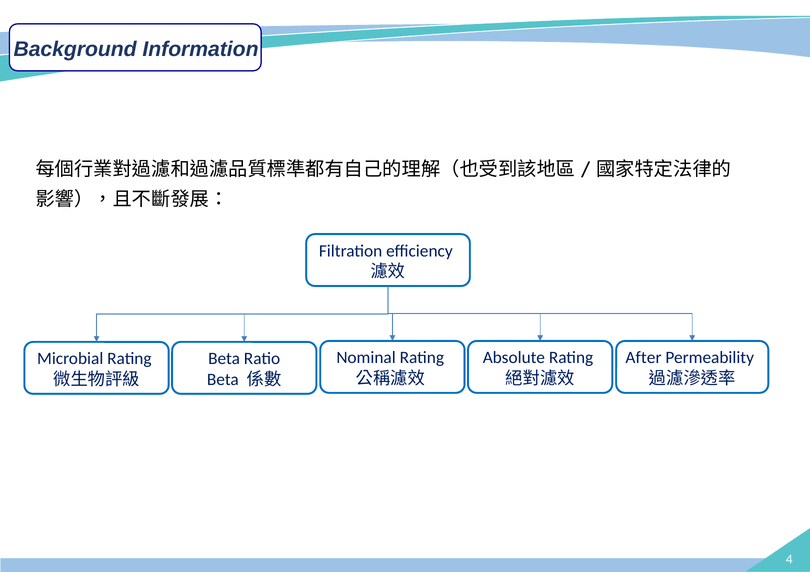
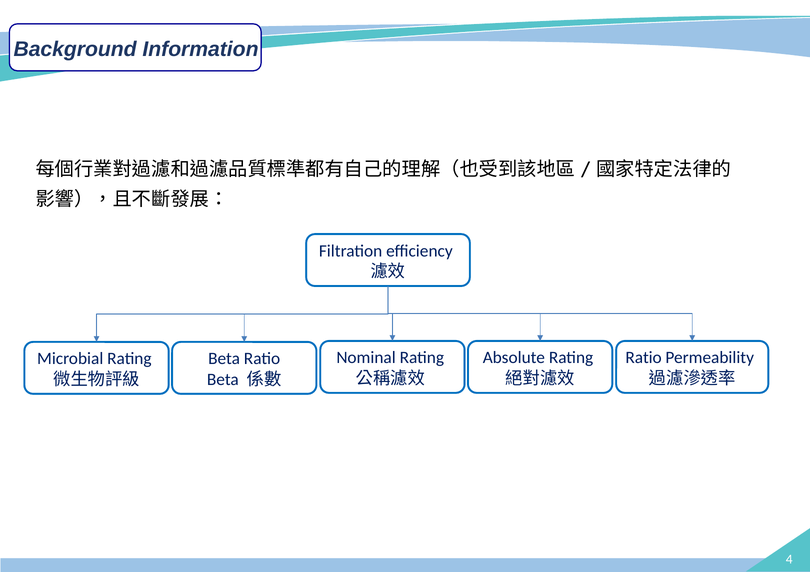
After at (644, 358): After -> Ratio
